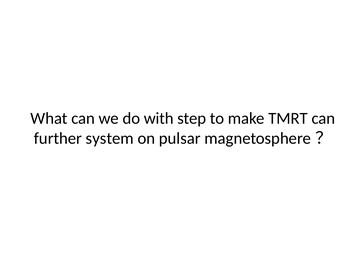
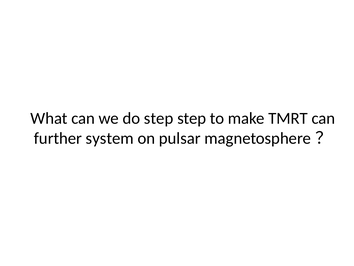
do with: with -> step
